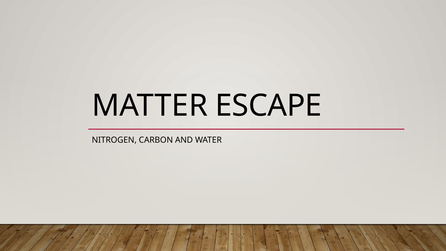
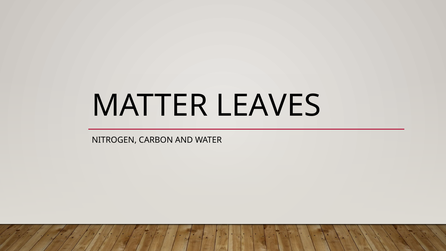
ESCAPE: ESCAPE -> LEAVES
